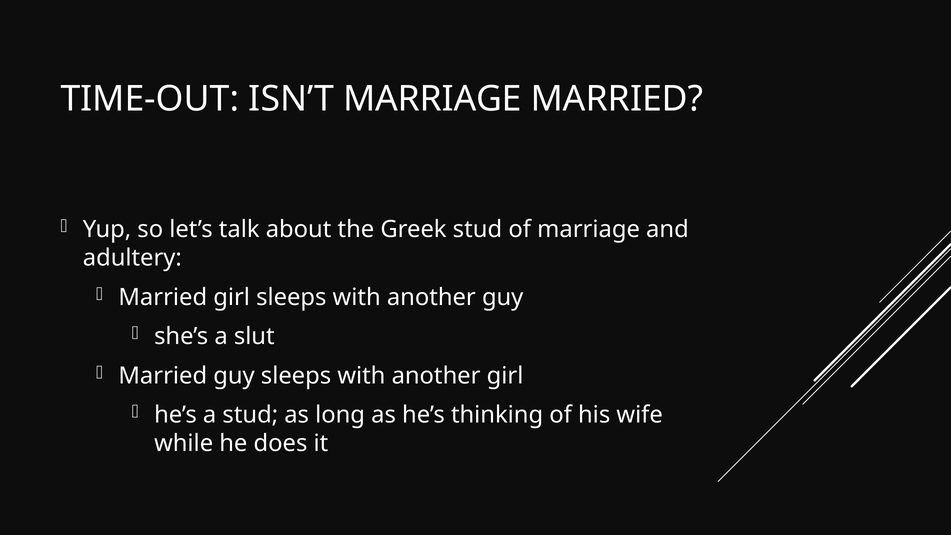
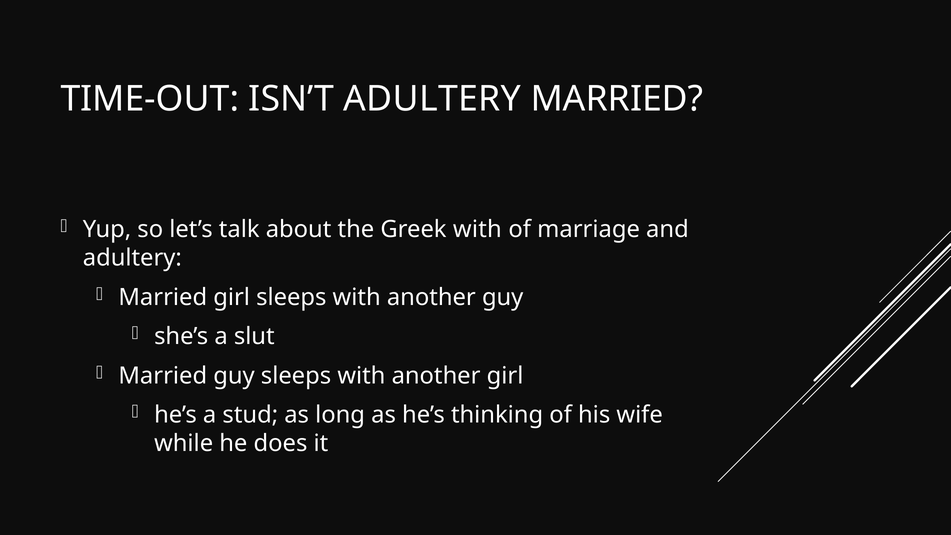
ISN’T MARRIAGE: MARRIAGE -> ADULTERY
Greek stud: stud -> with
